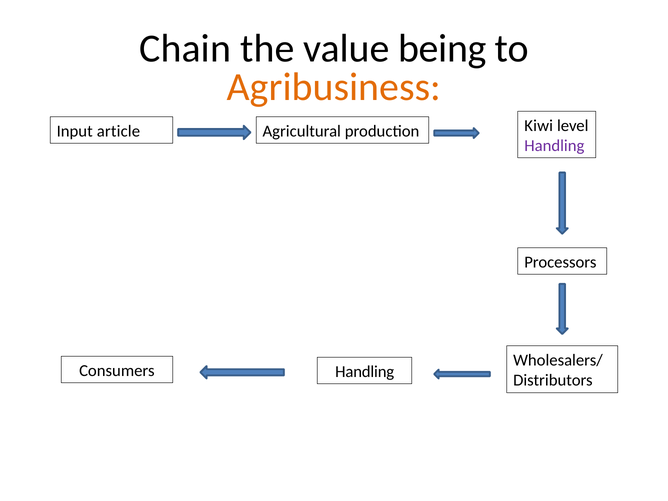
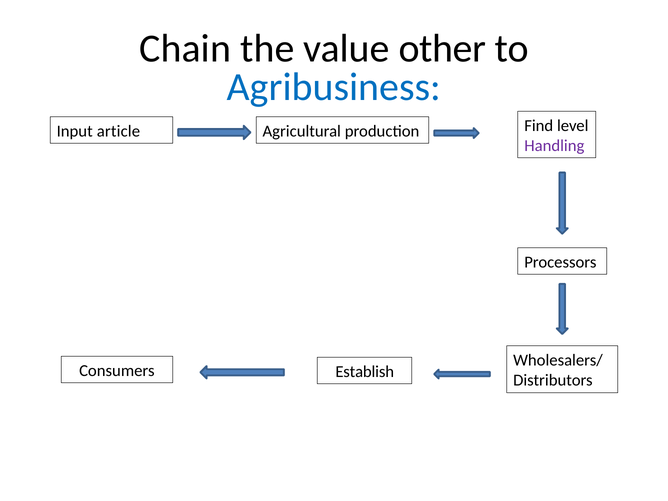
being: being -> other
Agribusiness colour: orange -> blue
Kiwi: Kiwi -> Find
Handling at (365, 372): Handling -> Establish
